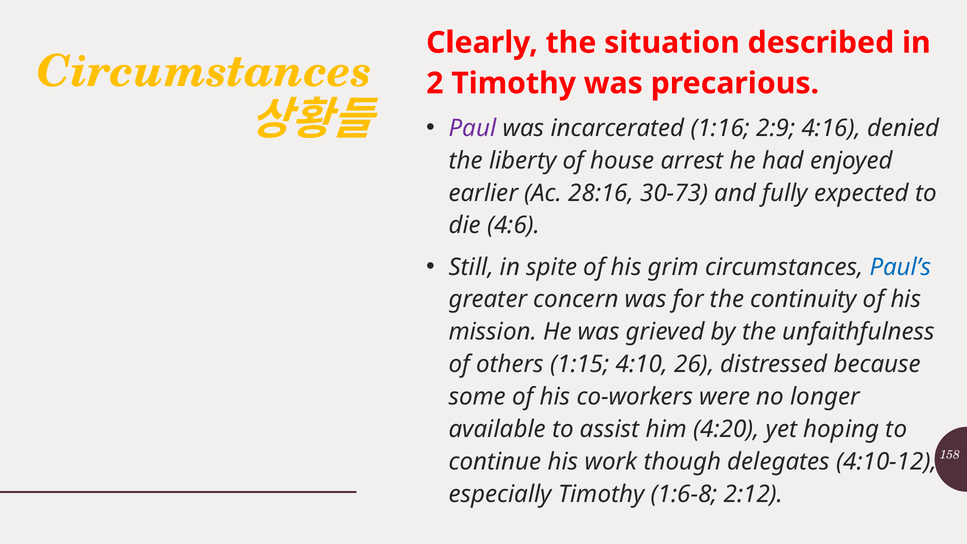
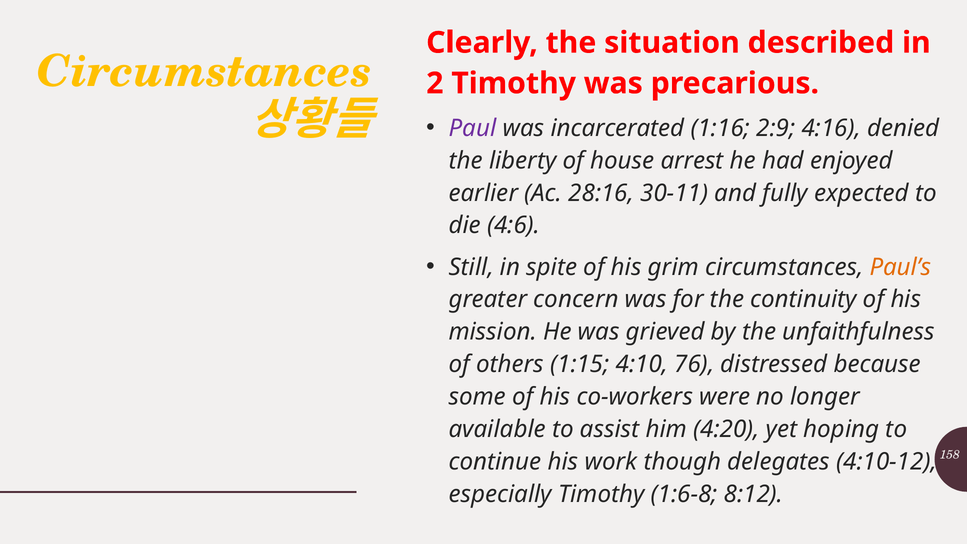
30-73: 30-73 -> 30-11
Paul’s colour: blue -> orange
26: 26 -> 76
2:12: 2:12 -> 8:12
